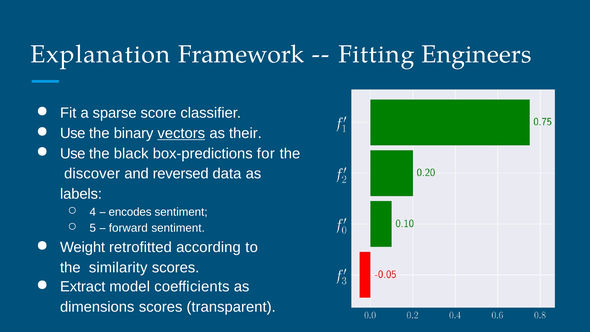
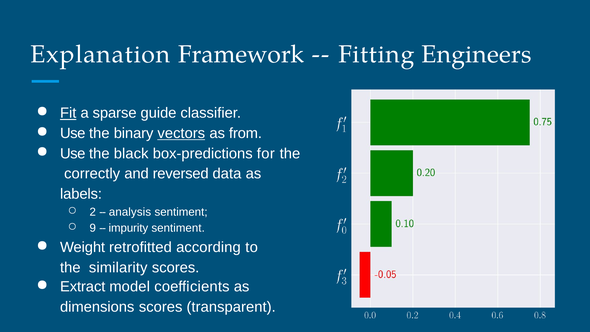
Fit underline: none -> present
score: score -> guide
their: their -> from
discover: discover -> correctly
4: 4 -> 2
encodes: encodes -> analysis
5: 5 -> 9
forward: forward -> impurity
